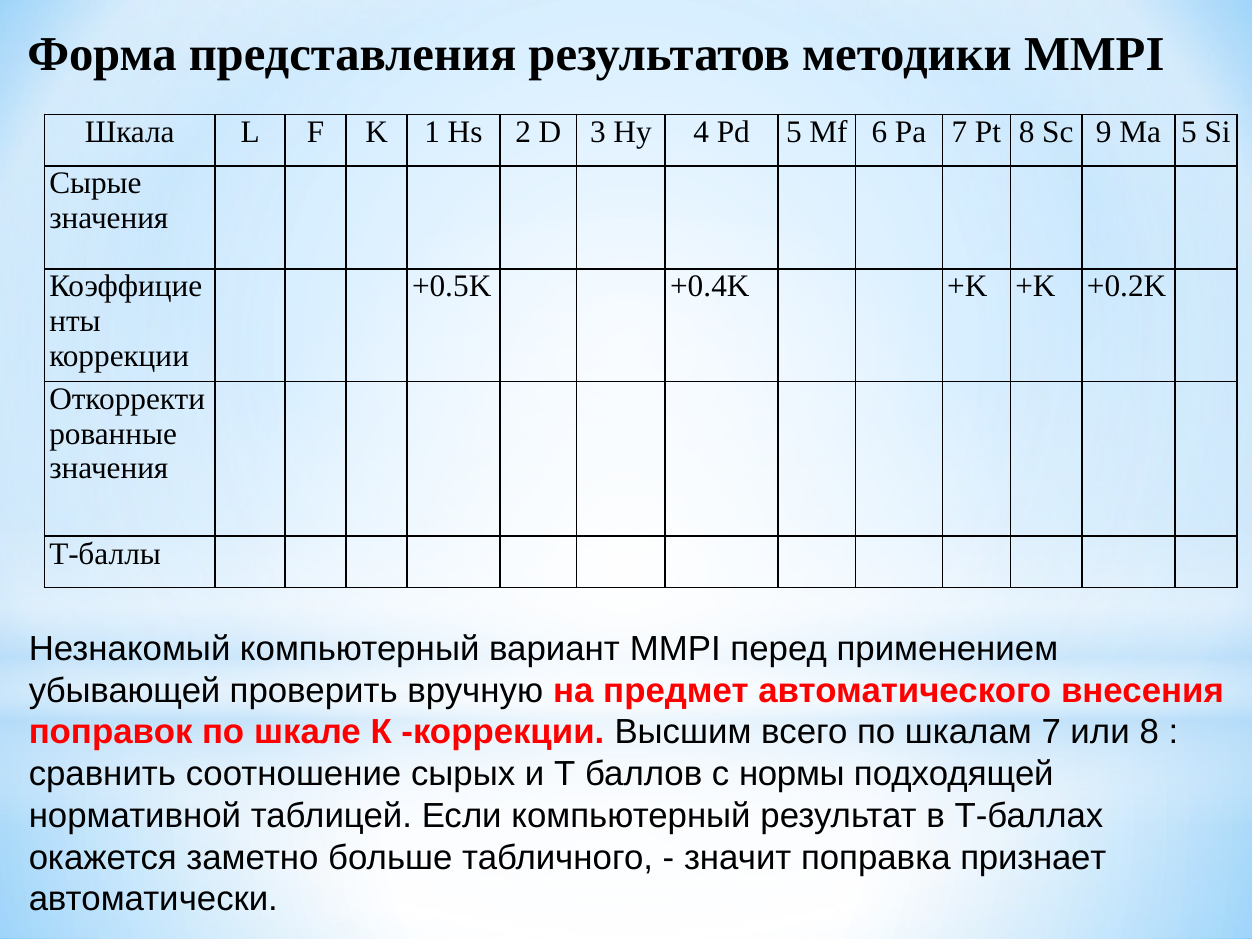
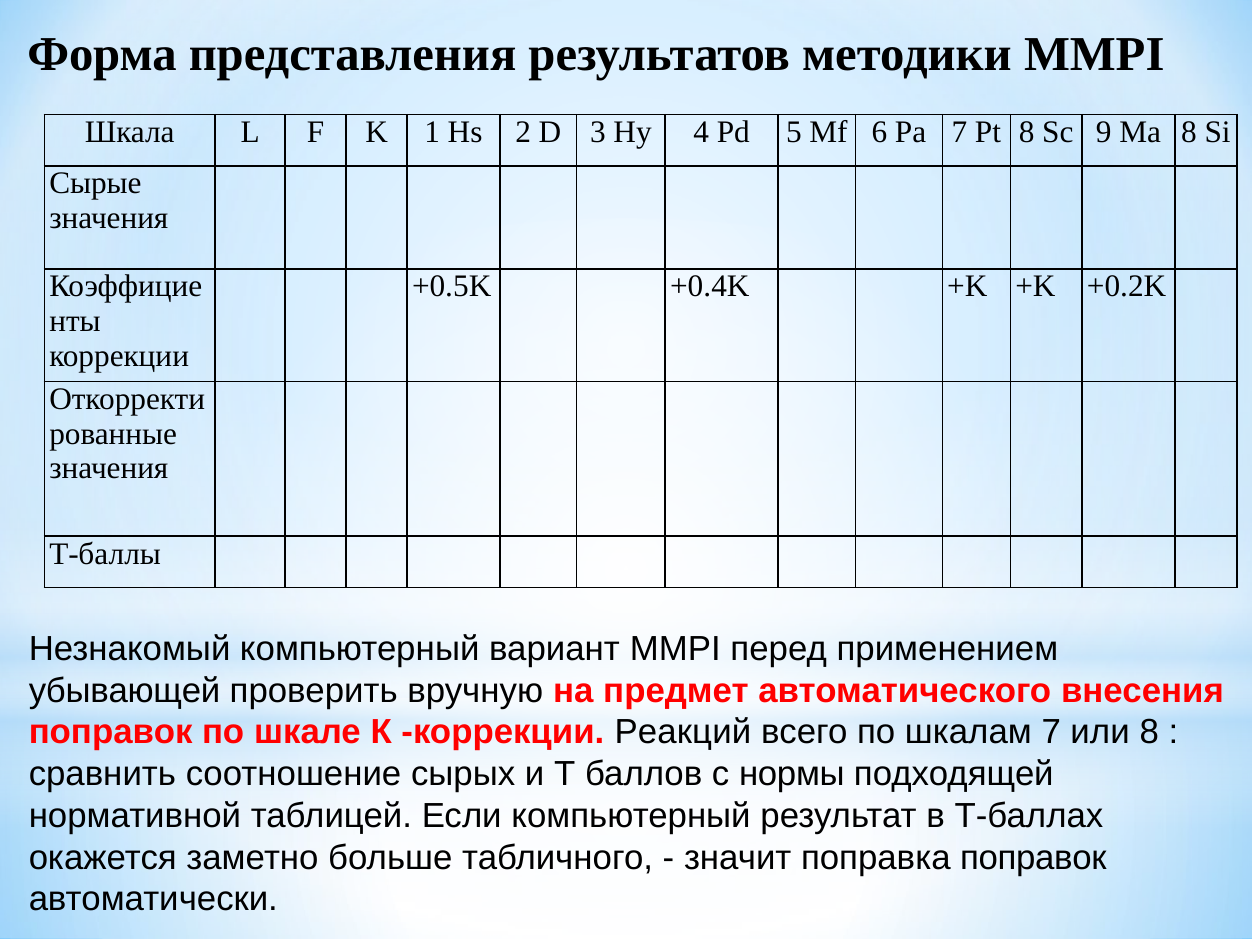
Ma 5: 5 -> 8
Высшим: Высшим -> Реакций
поправка признает: признает -> поправок
